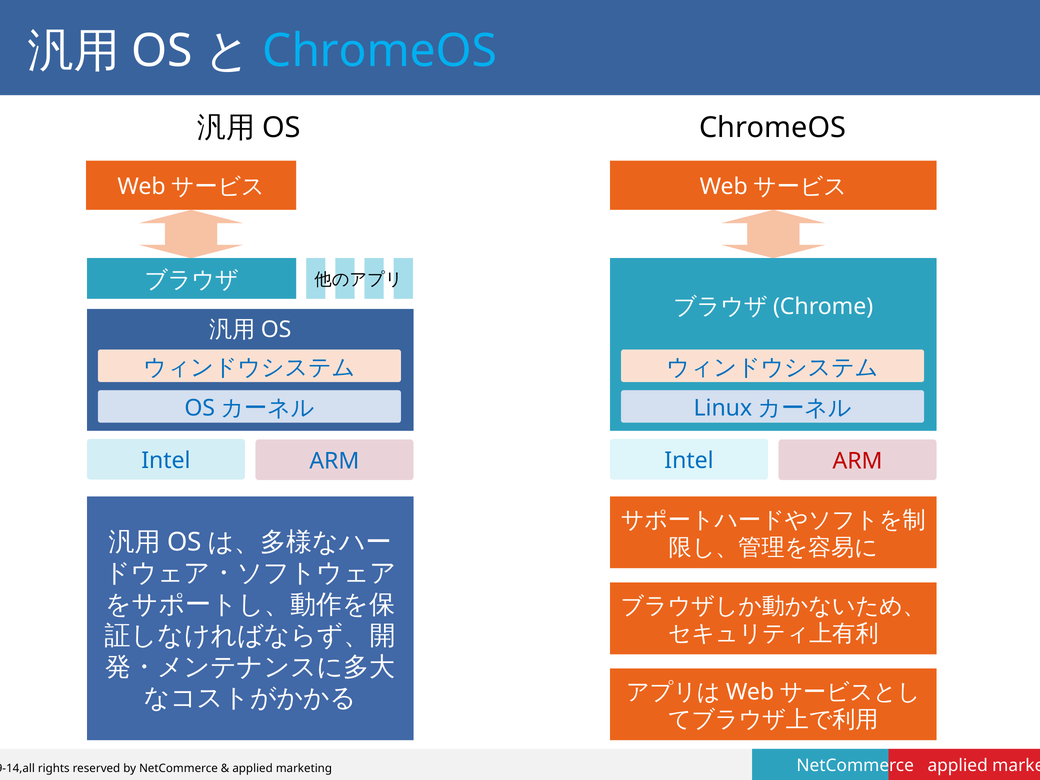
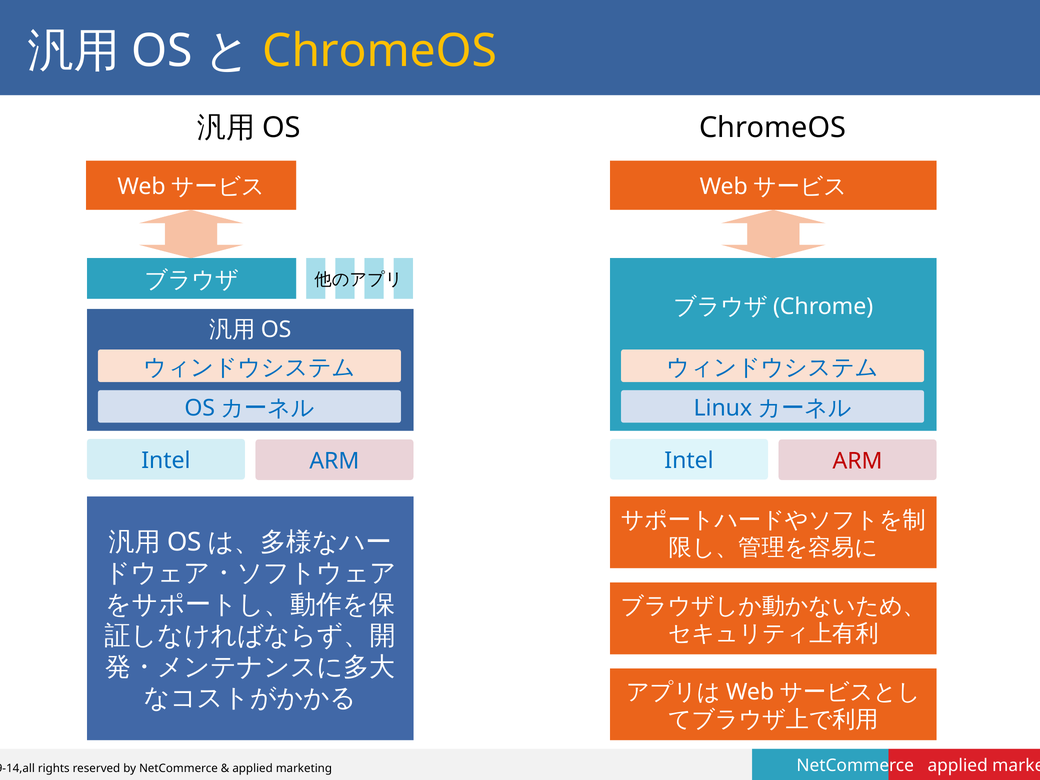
ChromeOS at (380, 51) colour: light blue -> yellow
